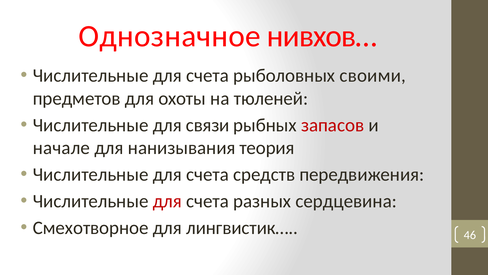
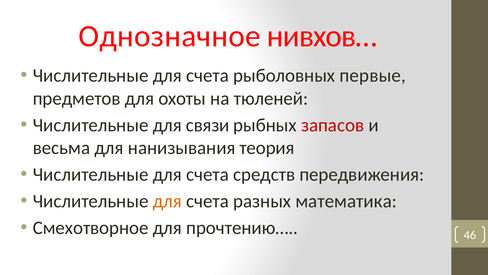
своими: своими -> первые
начале: начале -> весьма
для at (167, 201) colour: red -> orange
сердцевина: сердцевина -> математика
лингвистик…: лингвистик… -> прочтению…
